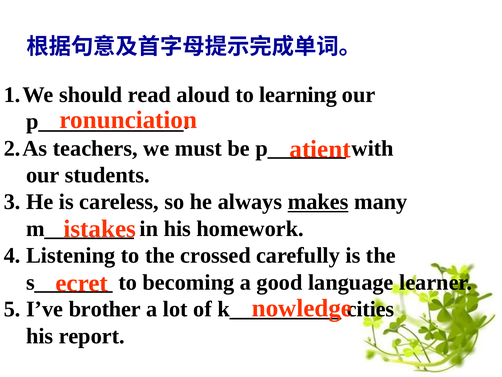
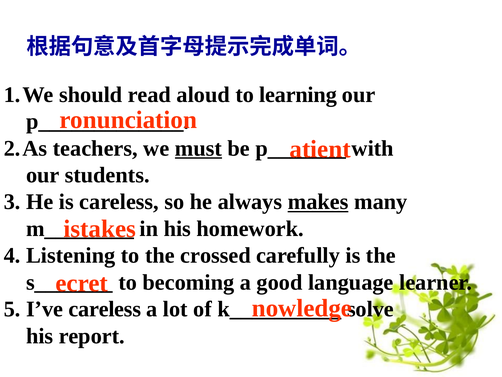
must underline: none -> present
I’ve brother: brother -> careless
cities: cities -> solve
